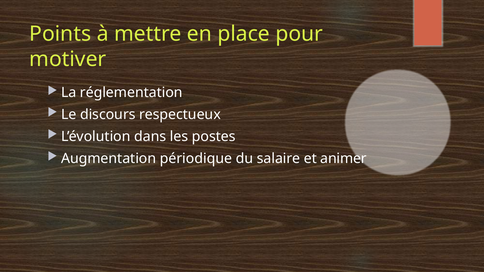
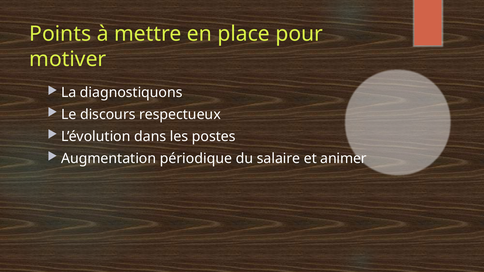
réglementation: réglementation -> diagnostiquons
